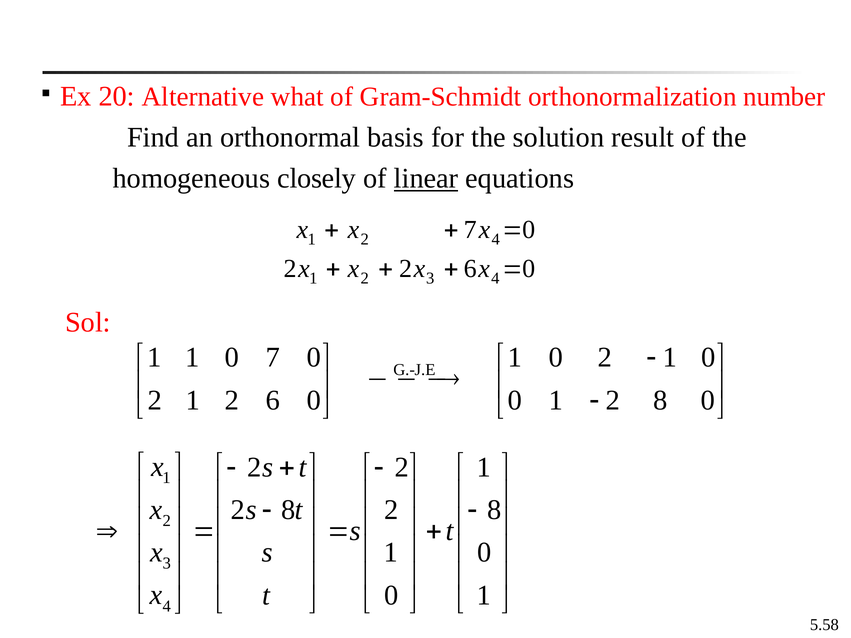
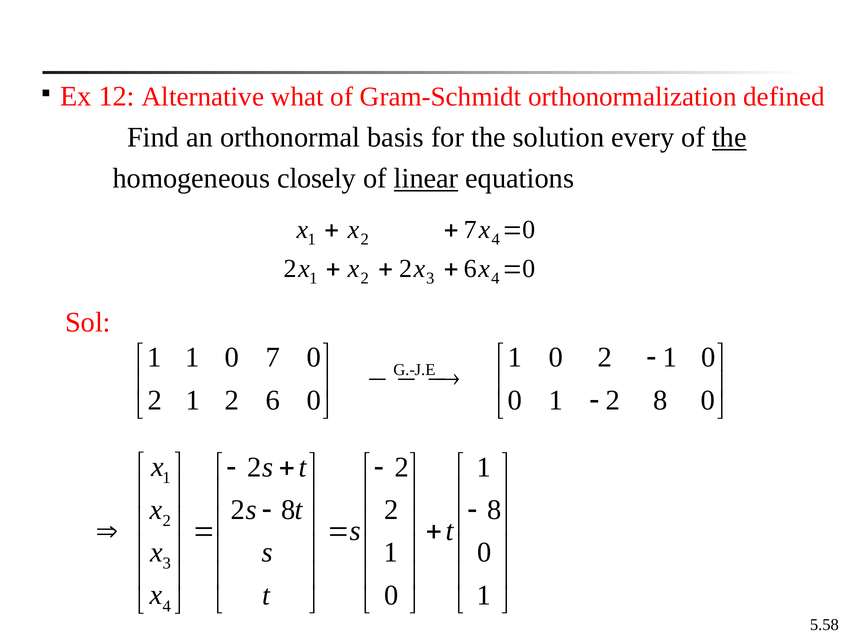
20: 20 -> 12
number: number -> defined
result: result -> every
the at (729, 138) underline: none -> present
